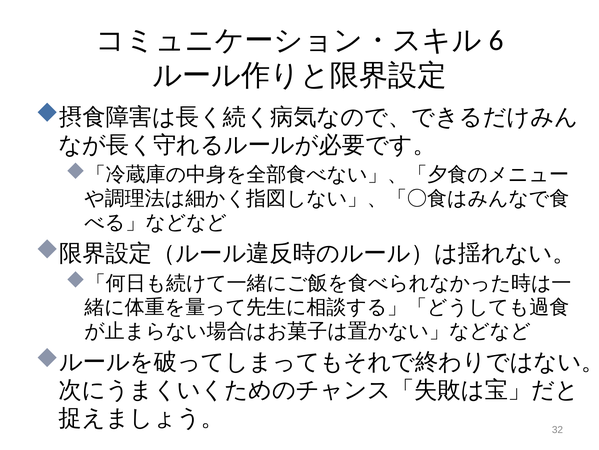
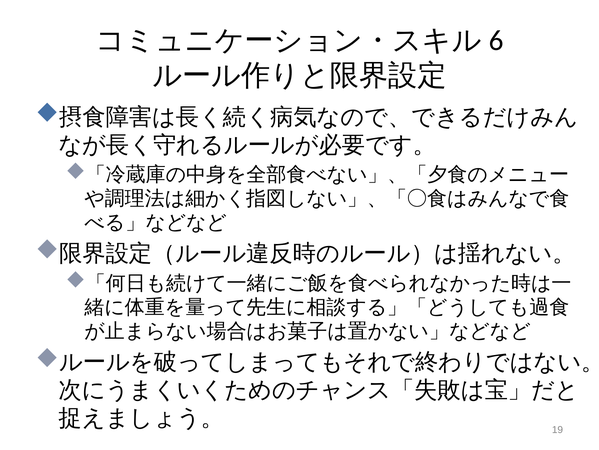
32: 32 -> 19
